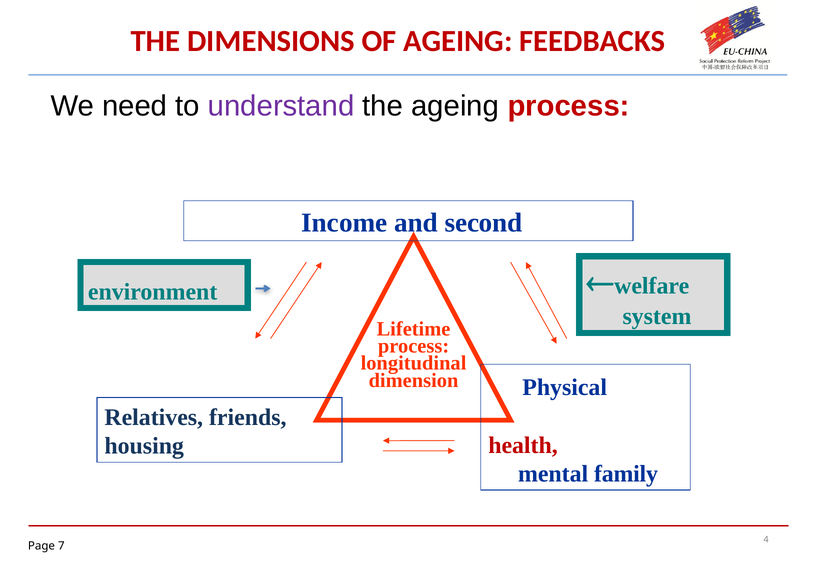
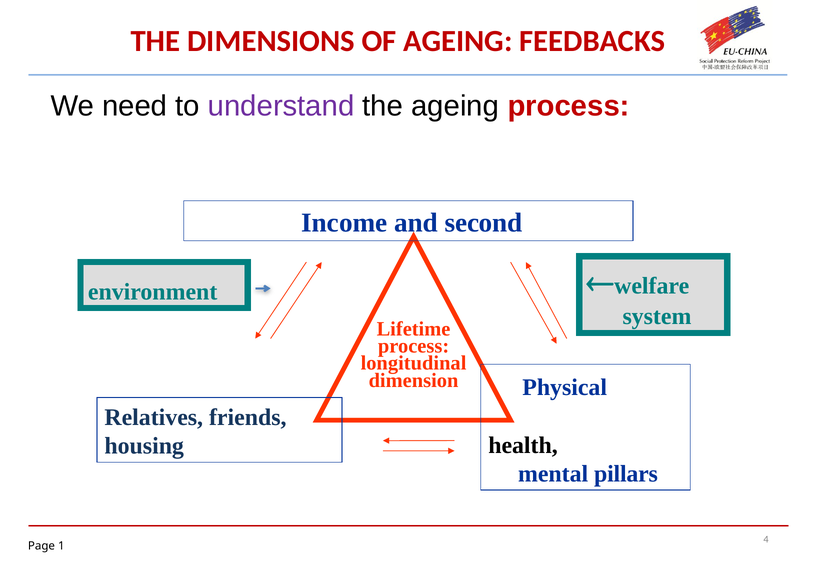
health colour: red -> black
family: family -> pillars
7: 7 -> 1
